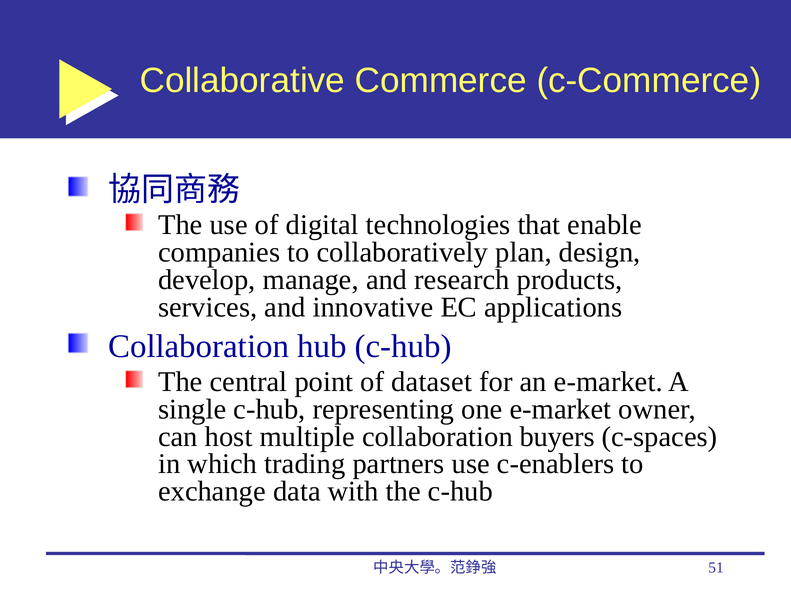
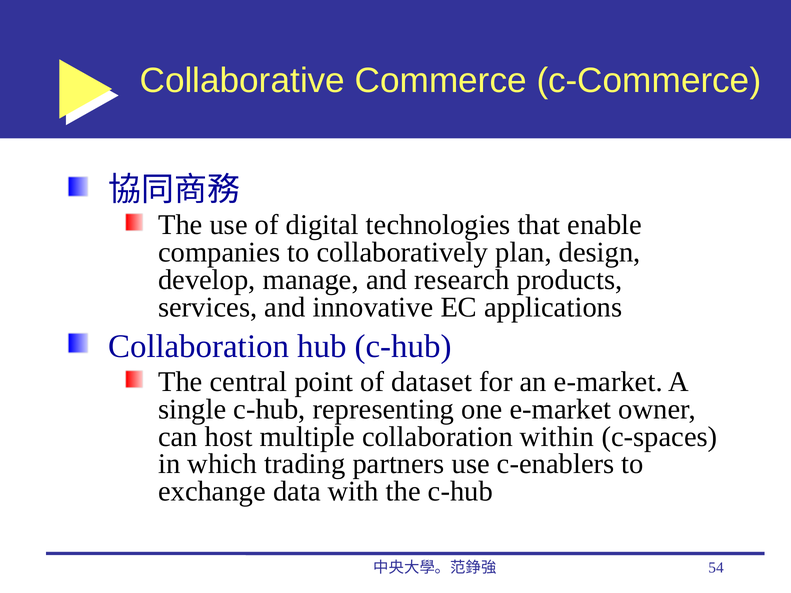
buyers: buyers -> within
51: 51 -> 54
